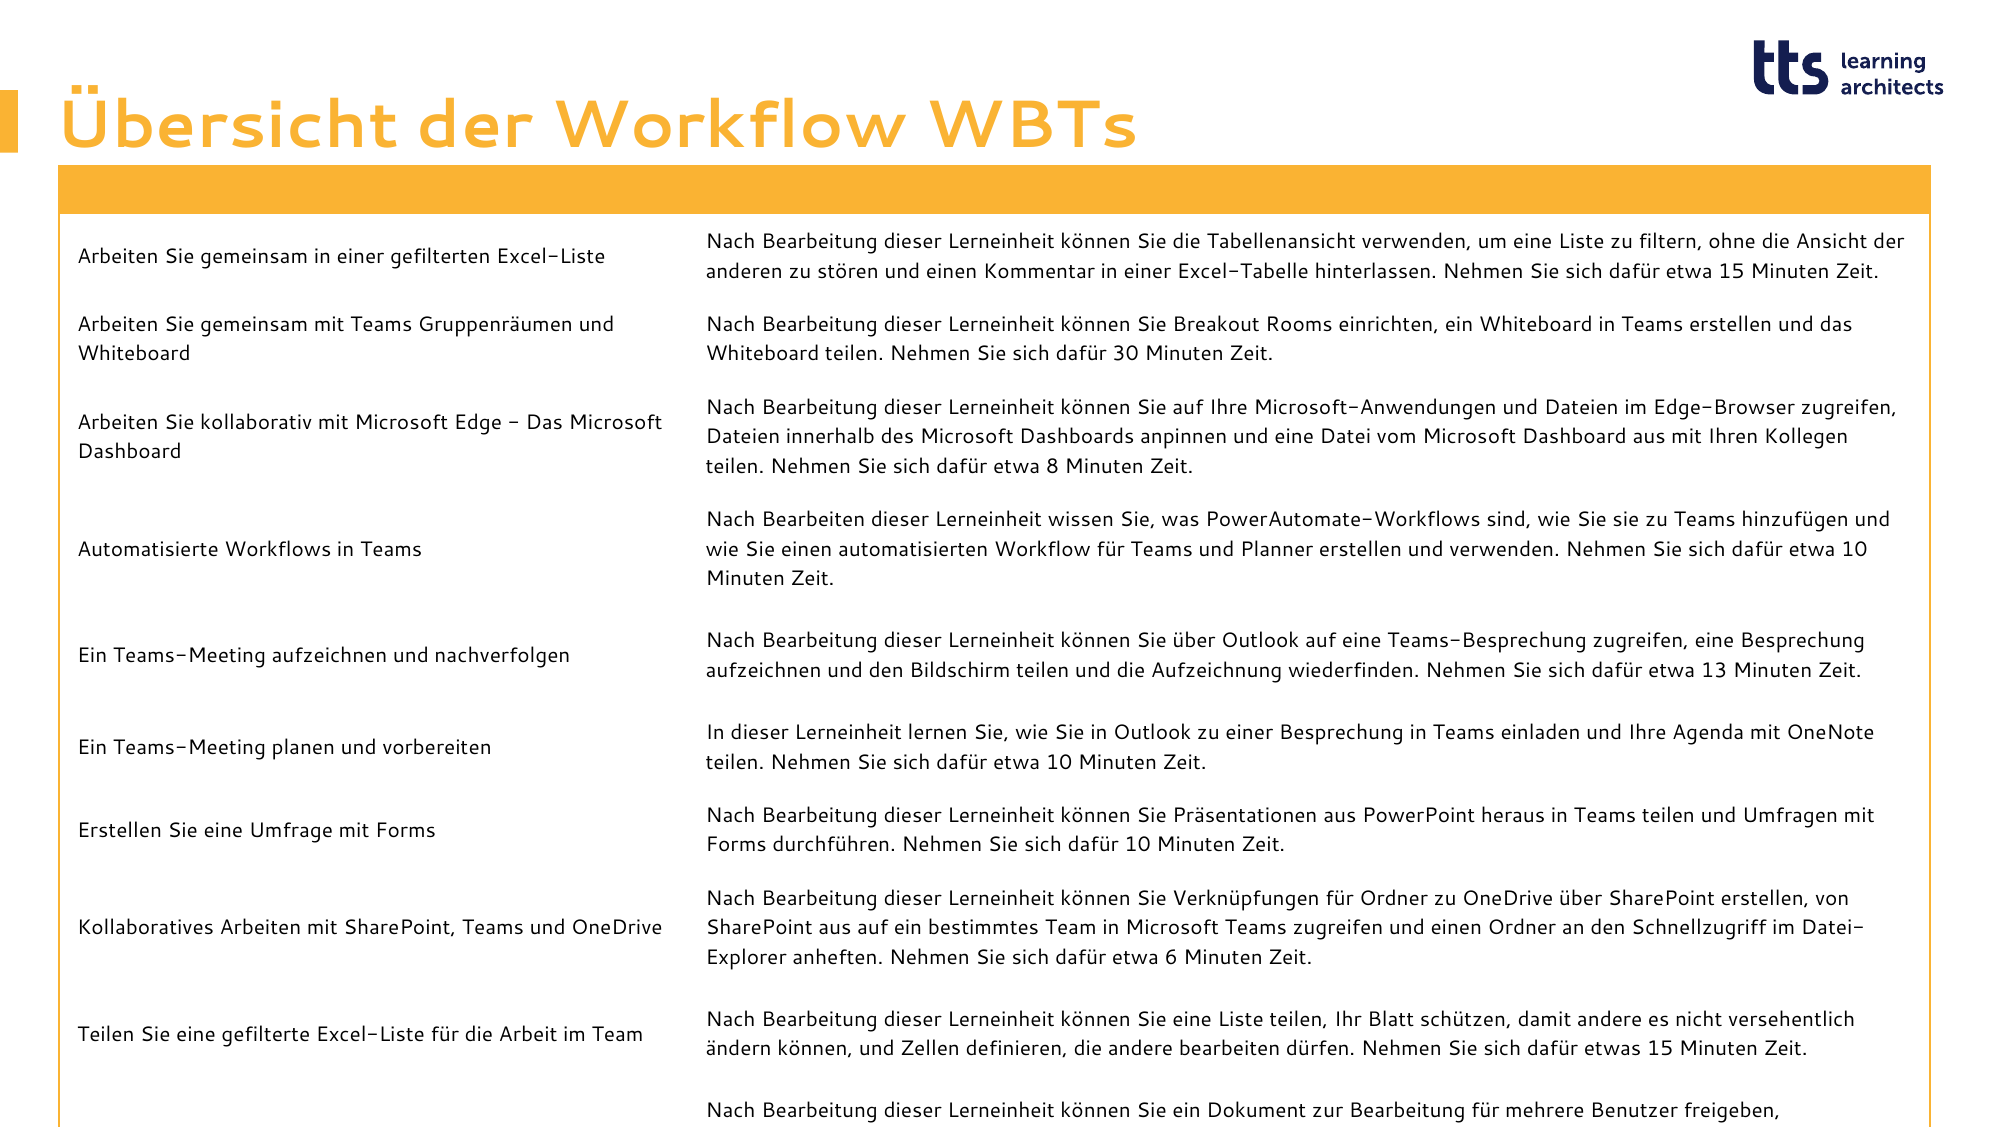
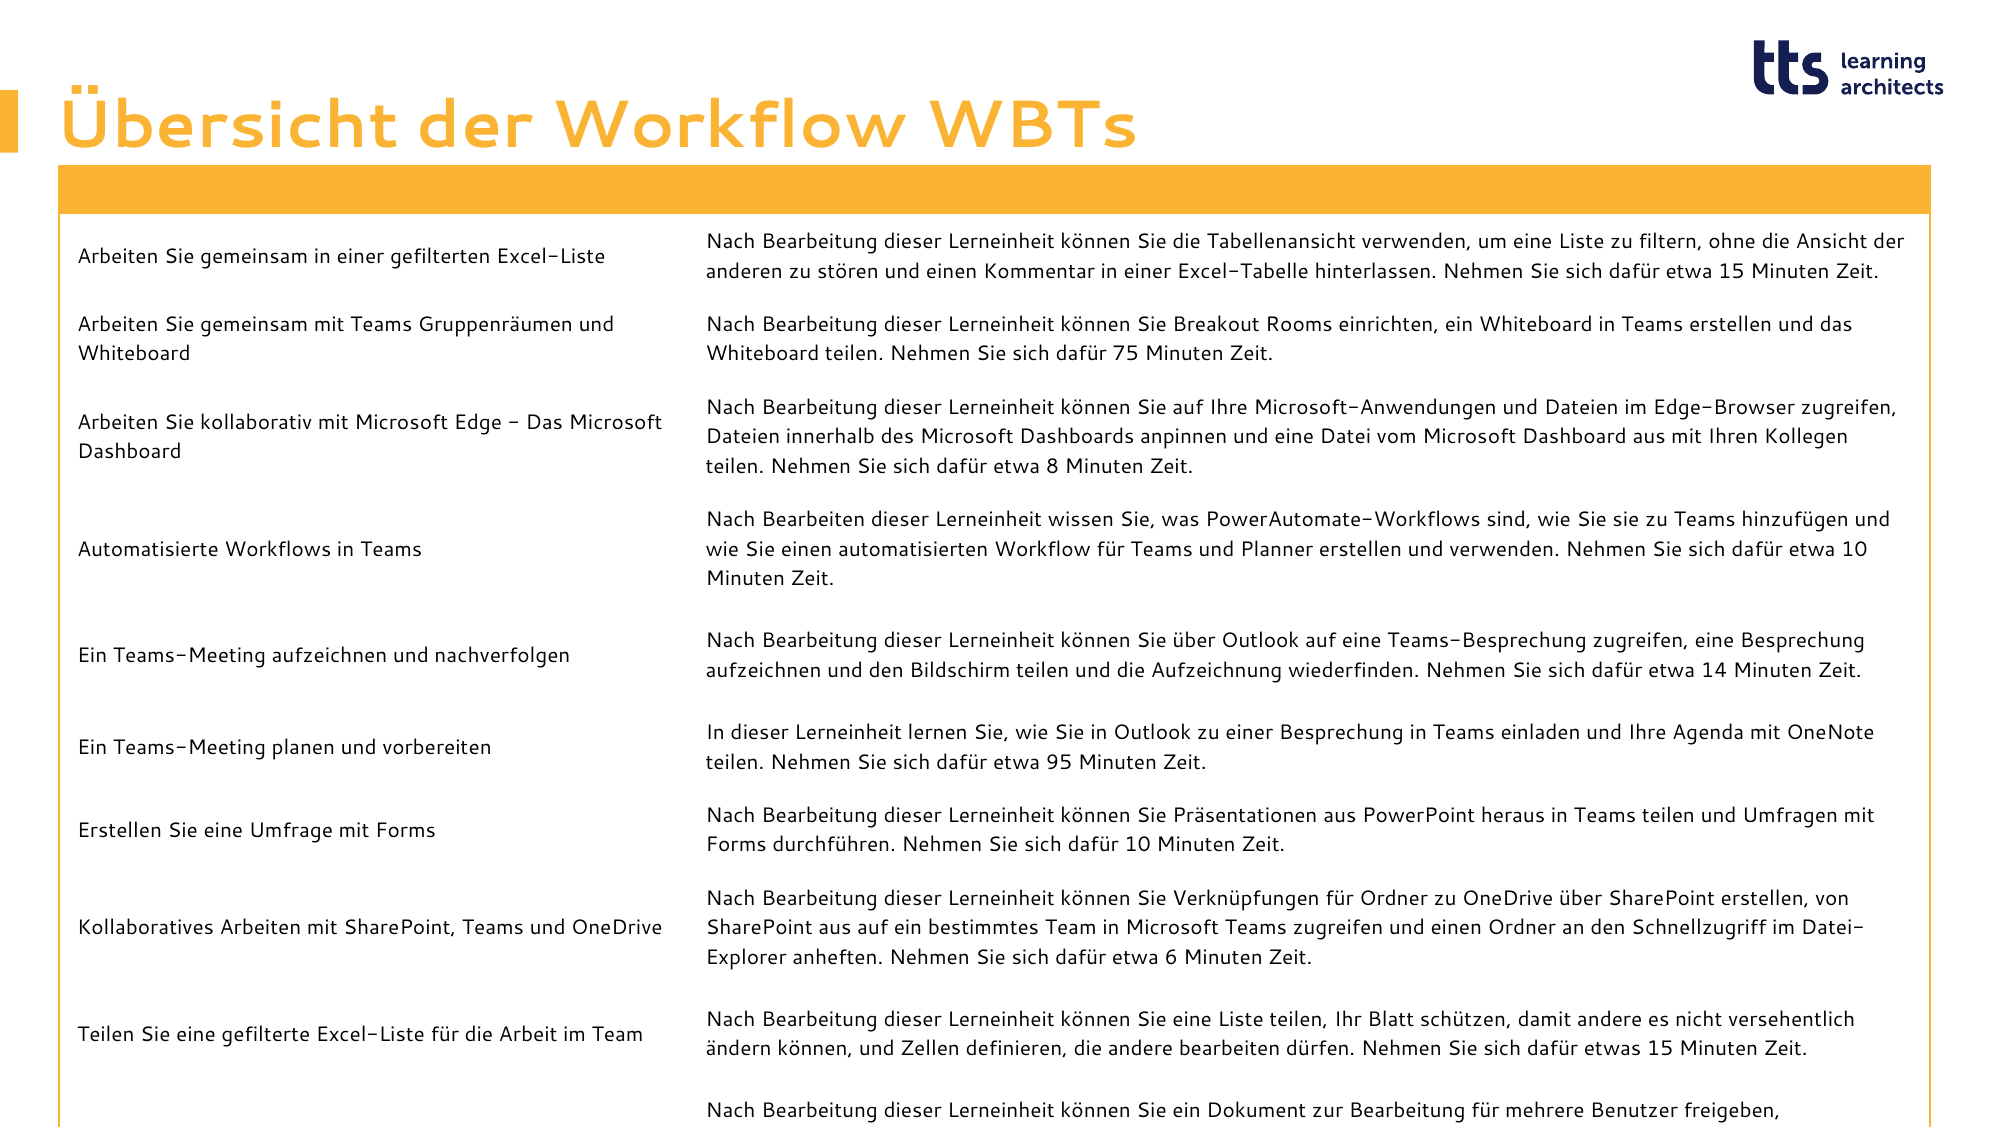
30: 30 -> 75
13: 13 -> 14
10 at (1059, 762): 10 -> 95
